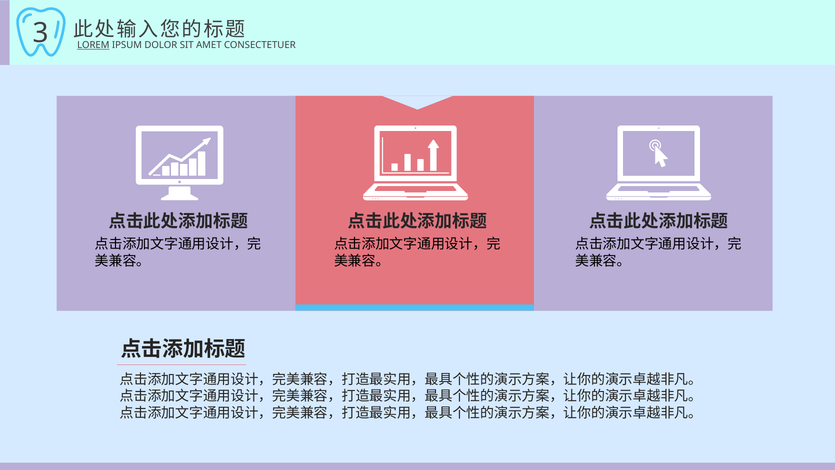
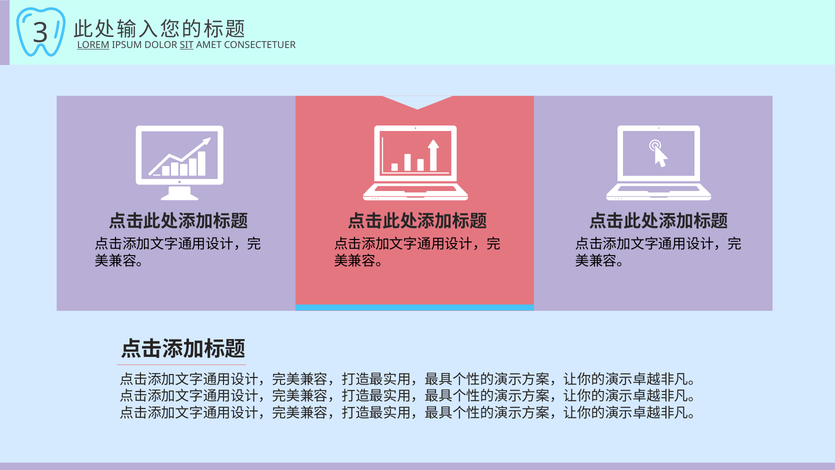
SIT underline: none -> present
